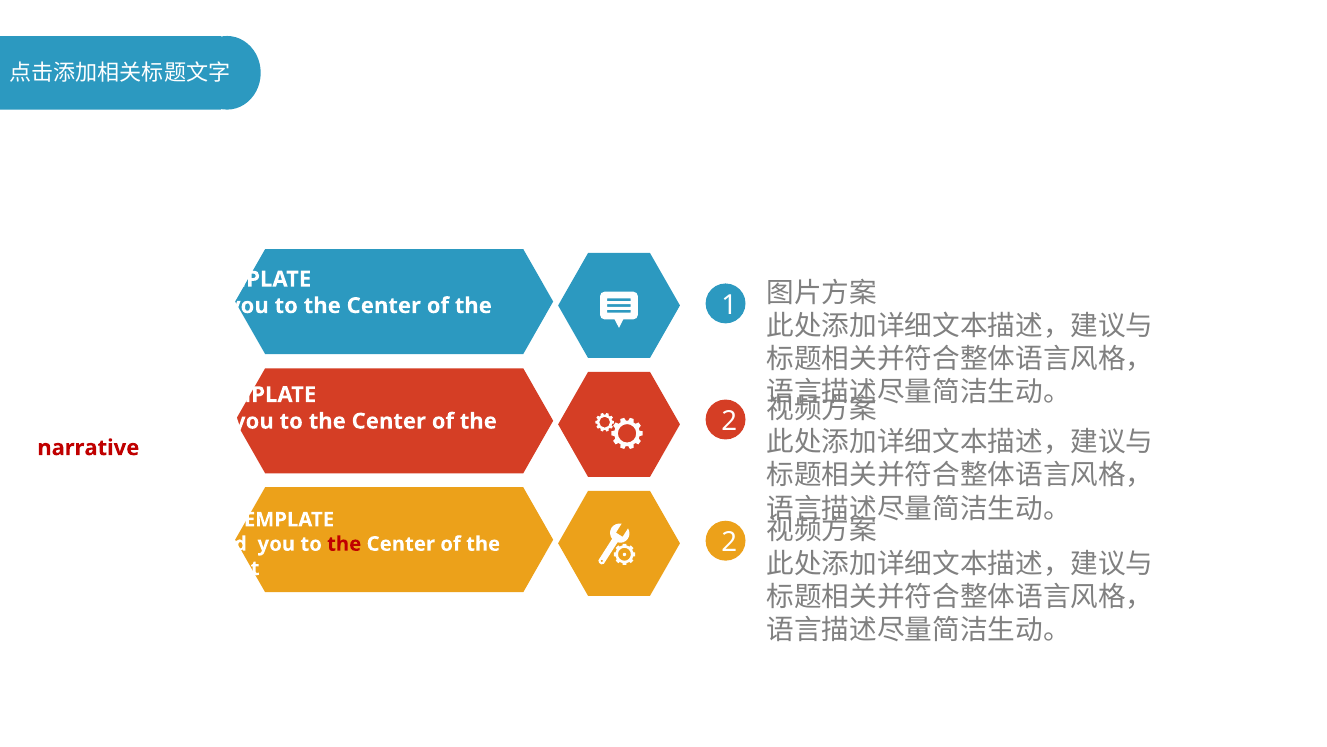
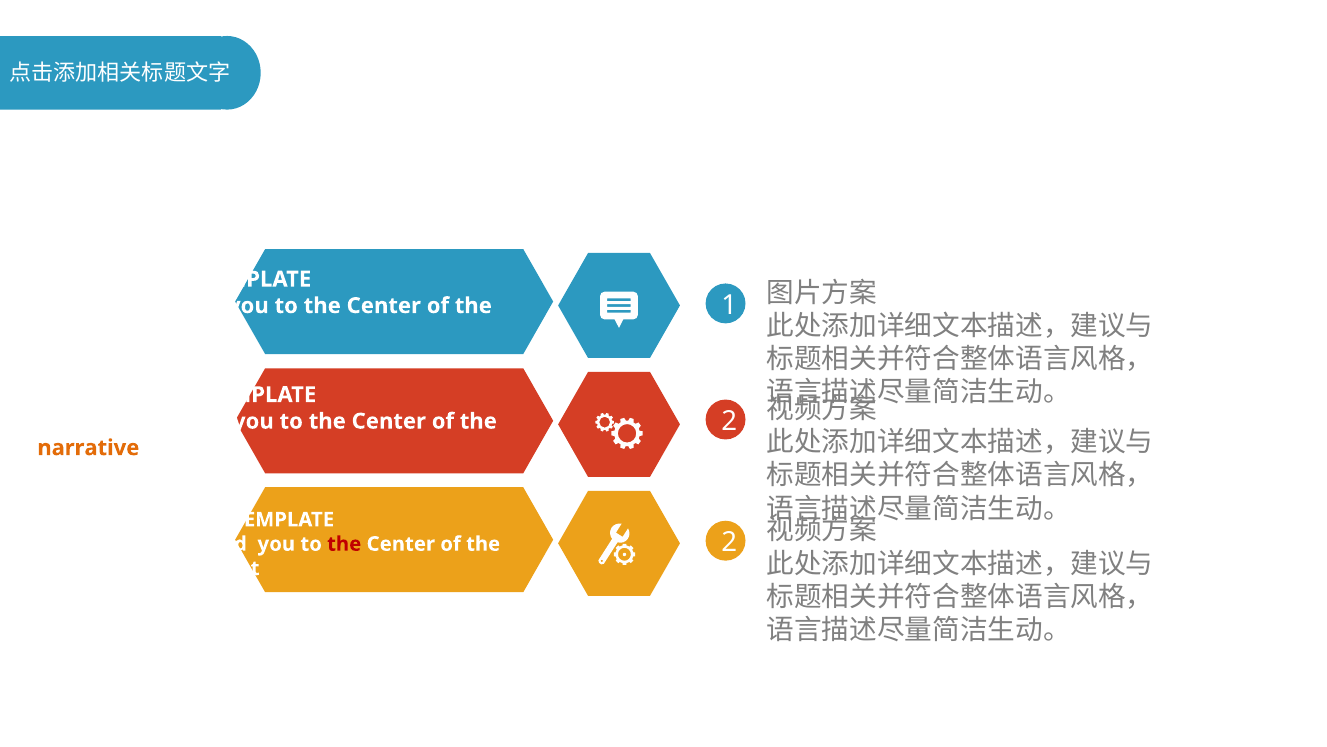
narrative at (88, 448) colour: red -> orange
